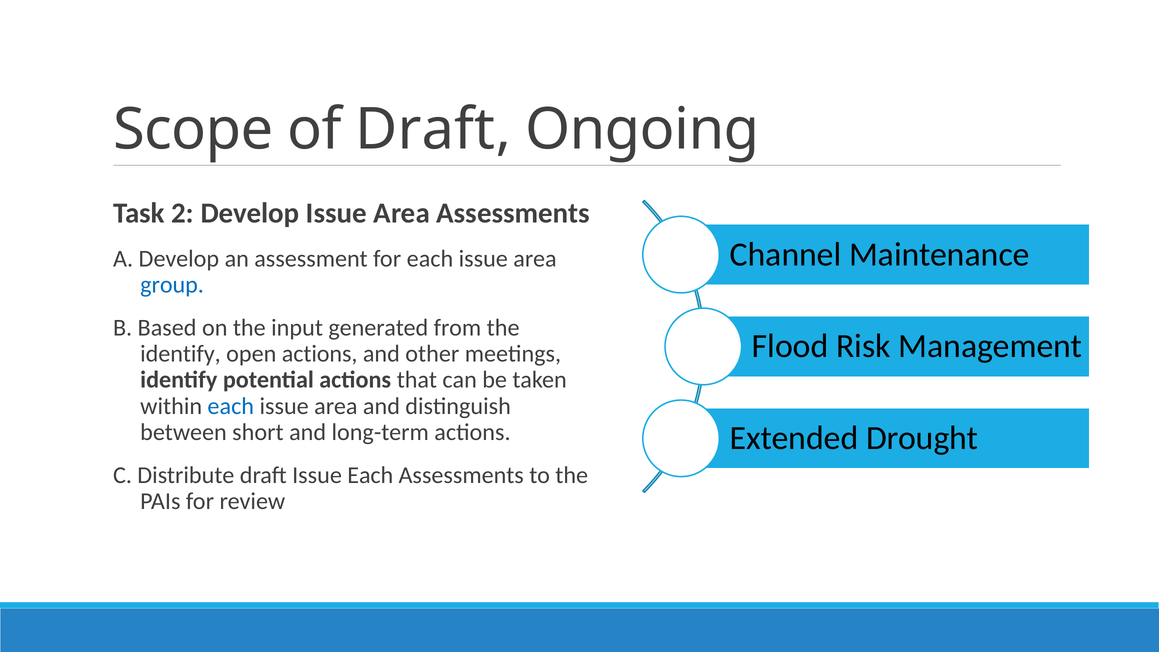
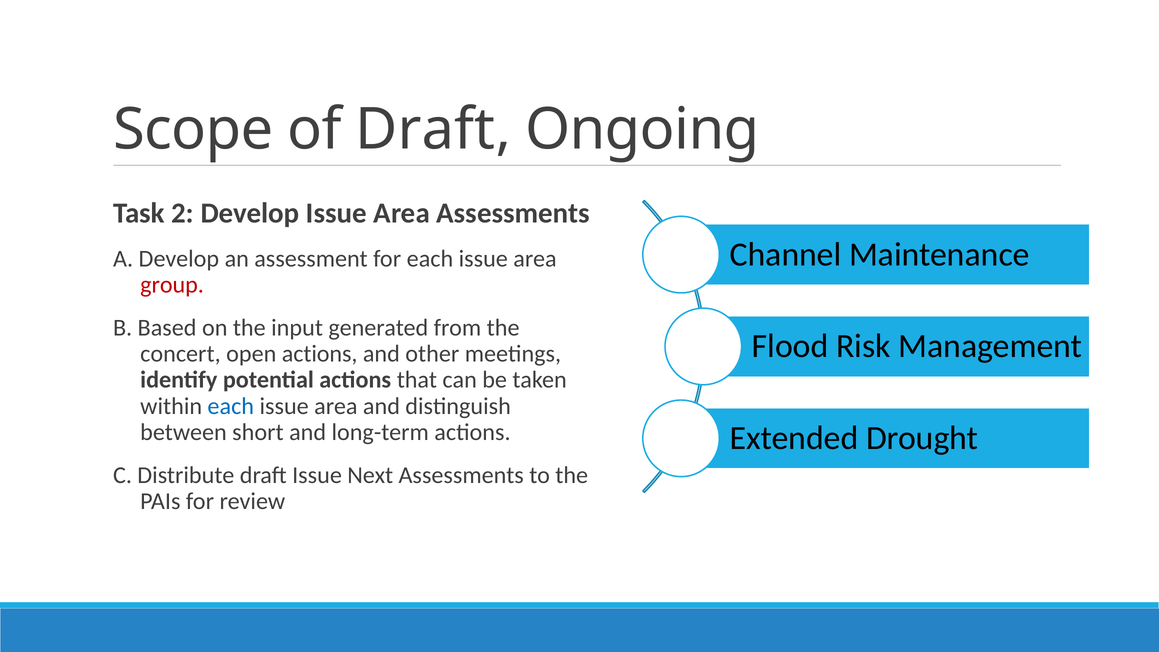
group colour: blue -> red
identify at (180, 354): identify -> concert
Issue Each: Each -> Next
